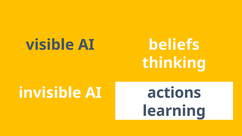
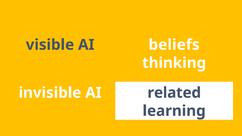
actions: actions -> related
